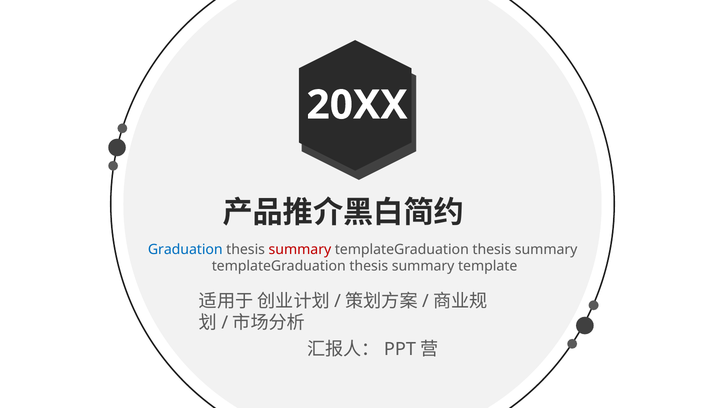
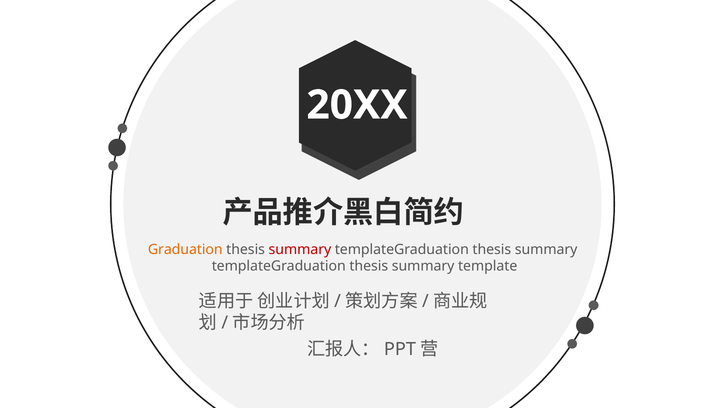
Graduation colour: blue -> orange
